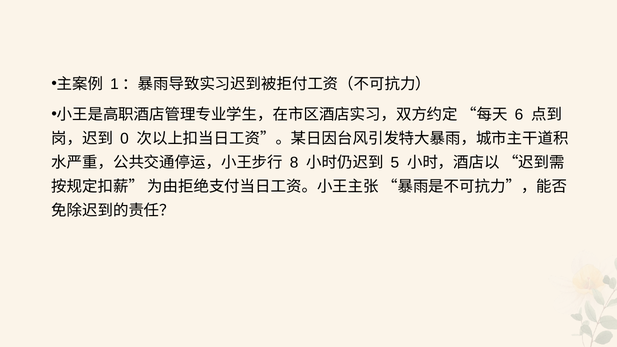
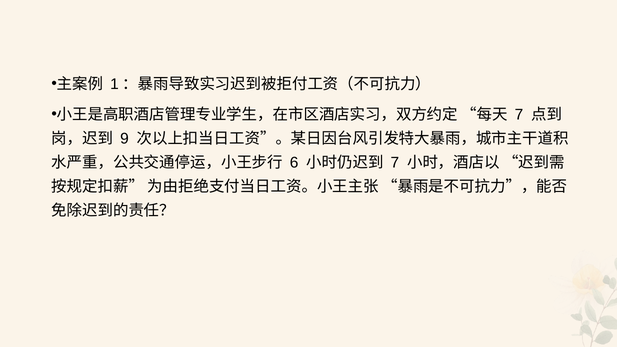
6 at (519, 115): 6 -> 7
0: 0 -> 9
8: 8 -> 6
5 at (395, 163): 5 -> 7
